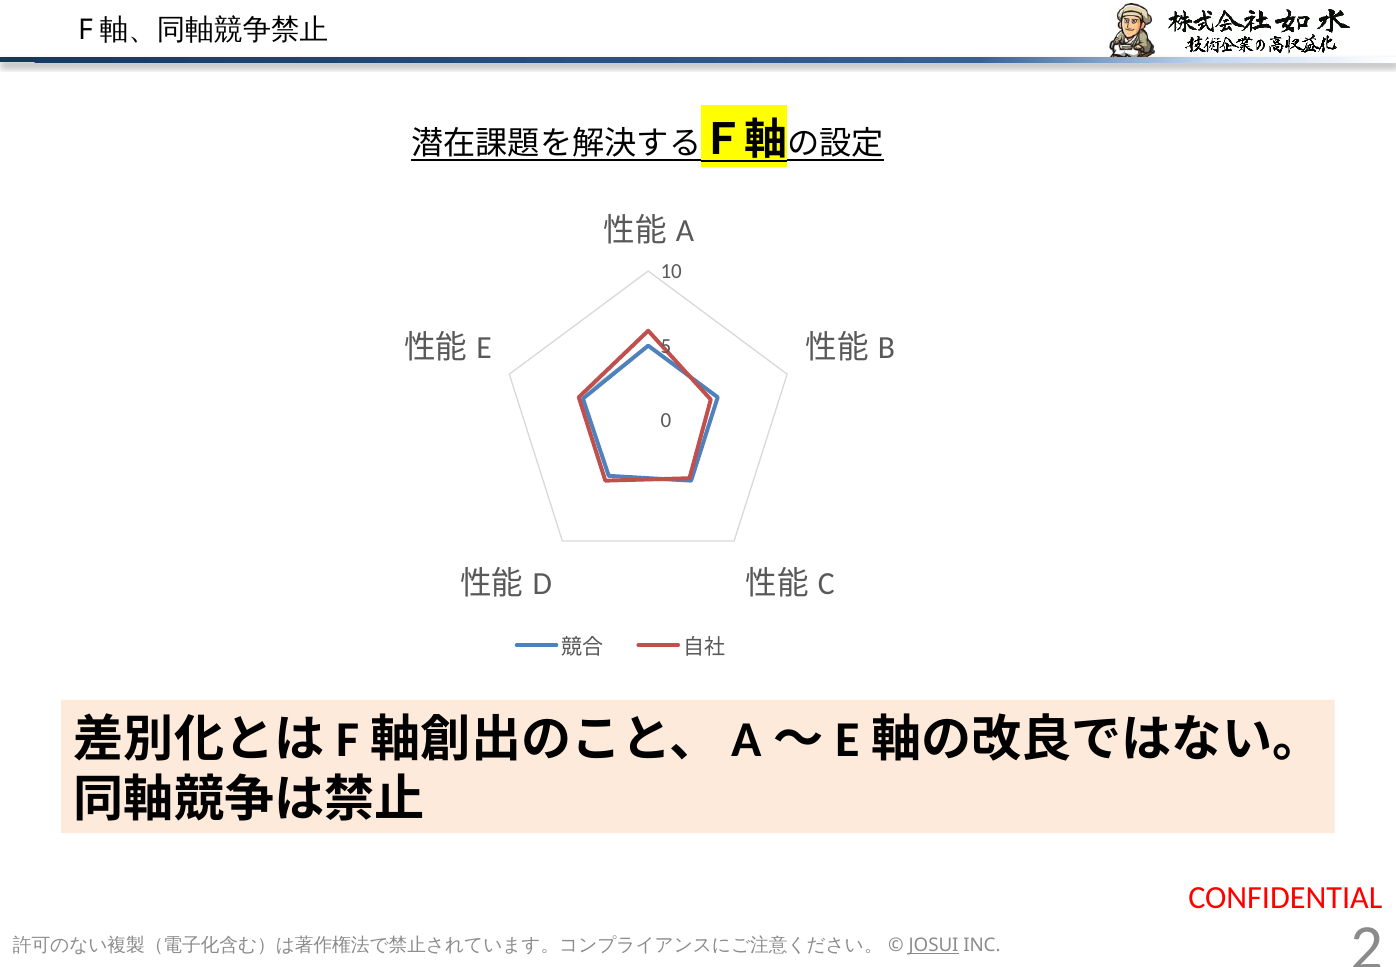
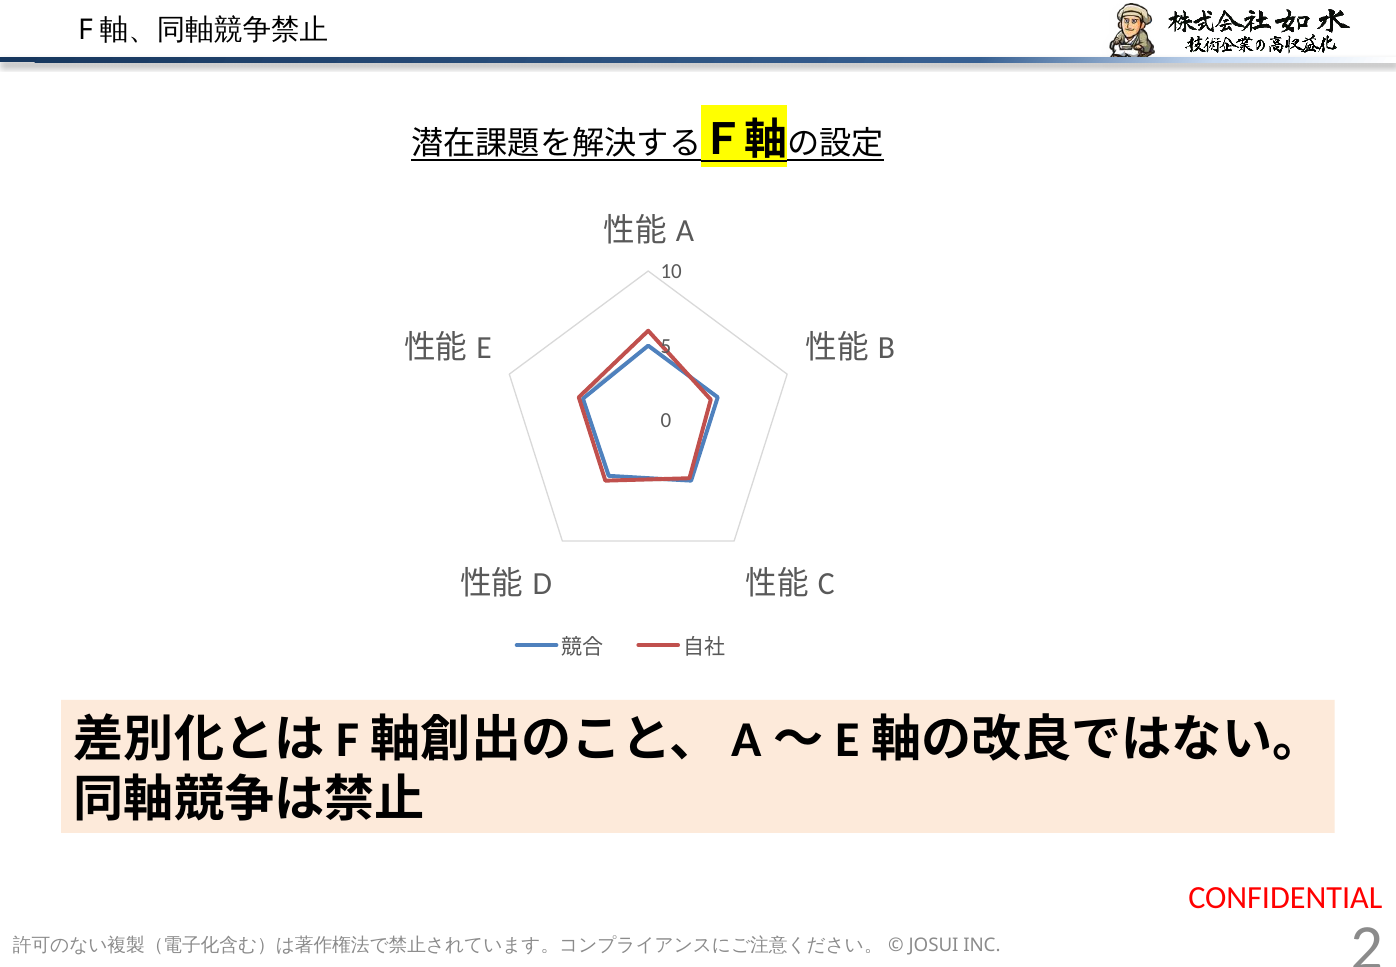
JOSUI underline: present -> none
